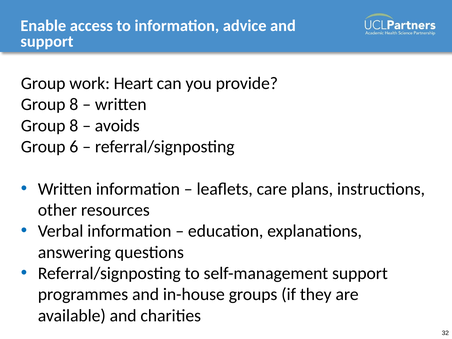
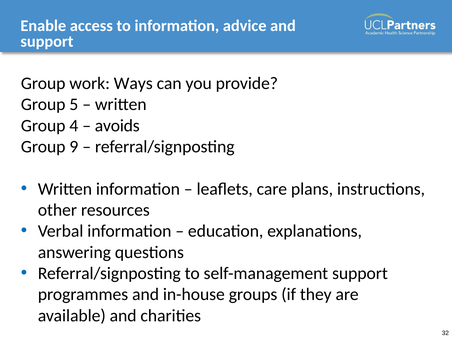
Heart: Heart -> Ways
8 at (74, 104): 8 -> 5
8 at (74, 126): 8 -> 4
6: 6 -> 9
